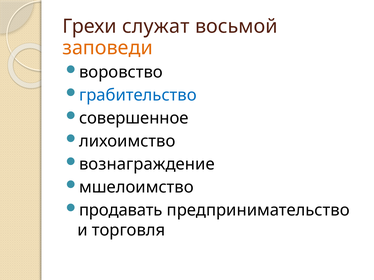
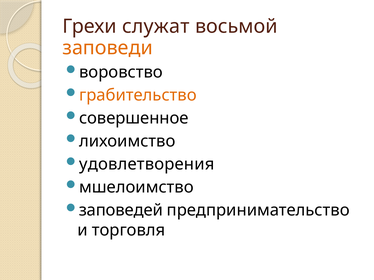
грабительство colour: blue -> orange
вознаграждение: вознаграждение -> удовлетворения
продавать: продавать -> заповедей
